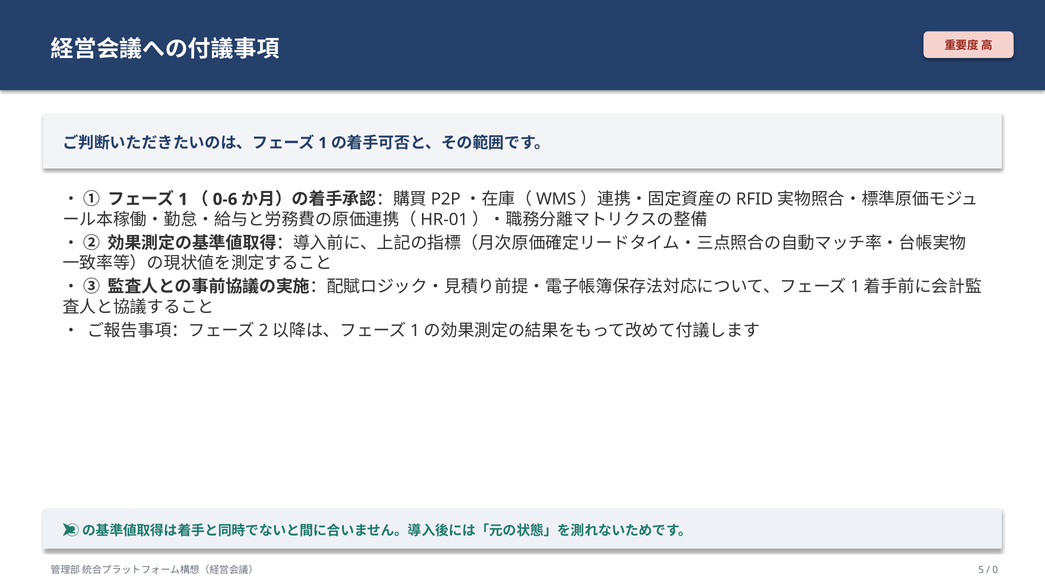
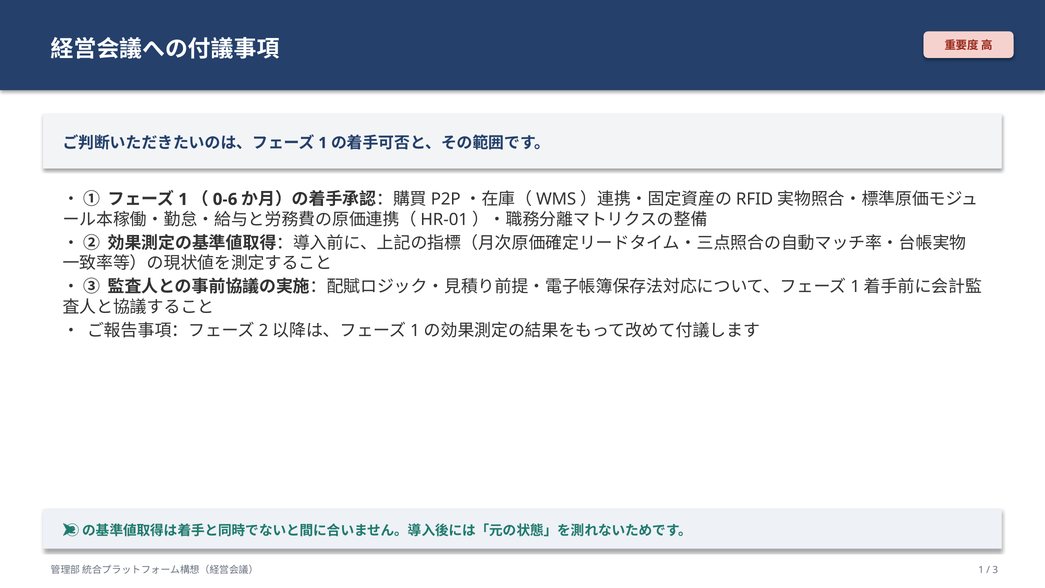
5 at (981, 570): 5 -> 1
0: 0 -> 3
